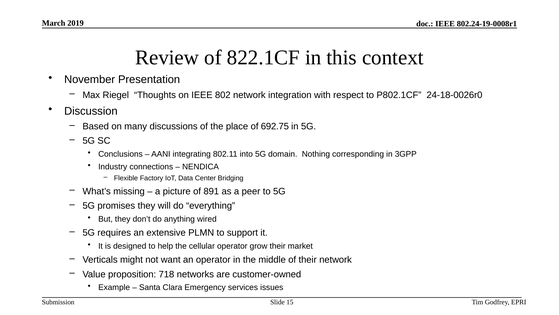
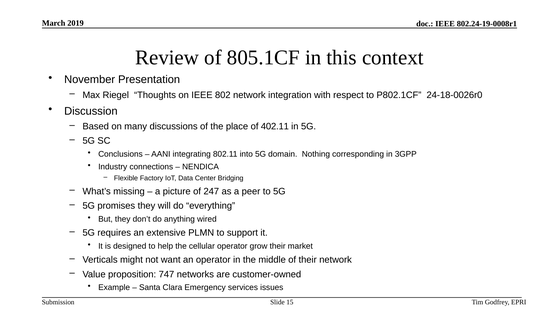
822.1CF: 822.1CF -> 805.1CF
692.75: 692.75 -> 402.11
891: 891 -> 247
718: 718 -> 747
